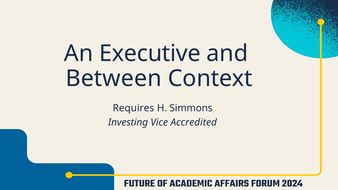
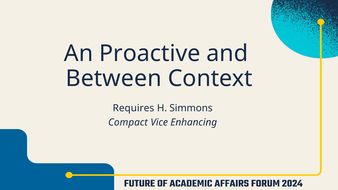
Executive: Executive -> Proactive
Investing: Investing -> Compact
Accredited: Accredited -> Enhancing
